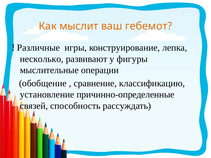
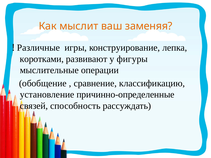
гебемот: гебемот -> заменяя
несколько: несколько -> коротками
